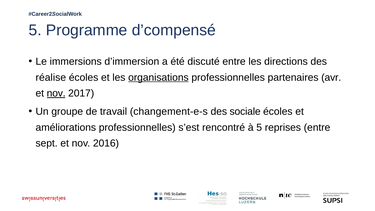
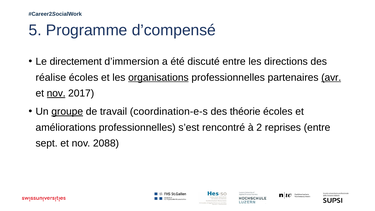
immersions: immersions -> directement
avr underline: none -> present
groupe underline: none -> present
changement-e-s: changement-e-s -> coordination-e-s
sociale: sociale -> théorie
à 5: 5 -> 2
2016: 2016 -> 2088
